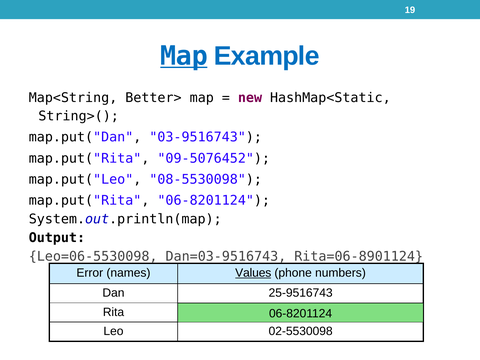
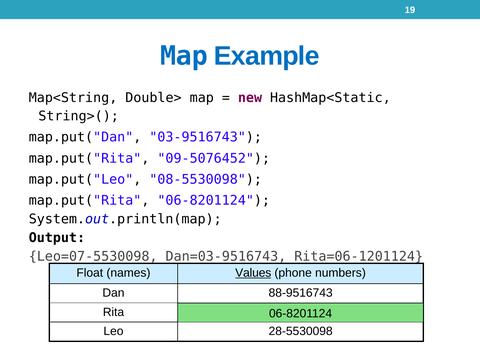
Map at (184, 56) underline: present -> none
Better>: Better> -> Double>
Leo=06-5530098: Leo=06-5530098 -> Leo=07-5530098
Rita=06-8901124: Rita=06-8901124 -> Rita=06-1201124
Error: Error -> Float
25-9516743: 25-9516743 -> 88-9516743
02-5530098: 02-5530098 -> 28-5530098
